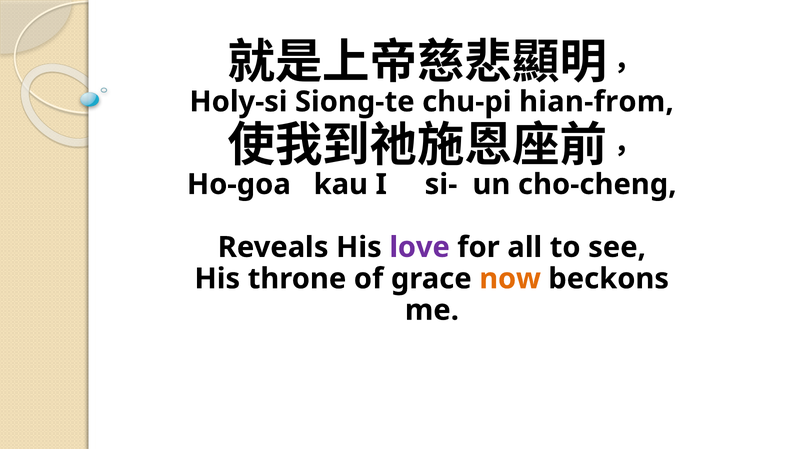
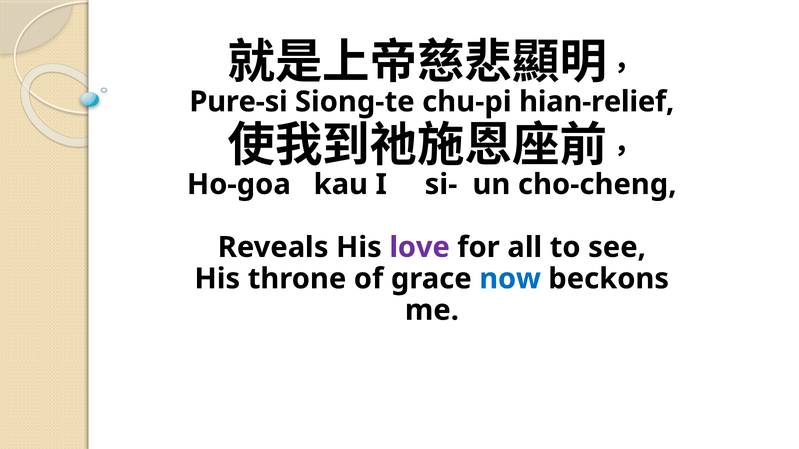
Holy-si: Holy-si -> Pure-si
hian-from: hian-from -> hian-relief
now colour: orange -> blue
